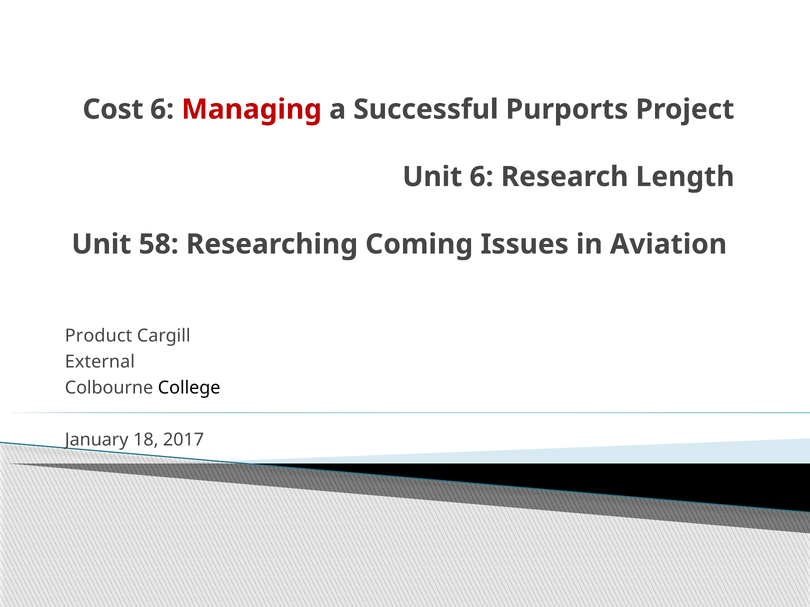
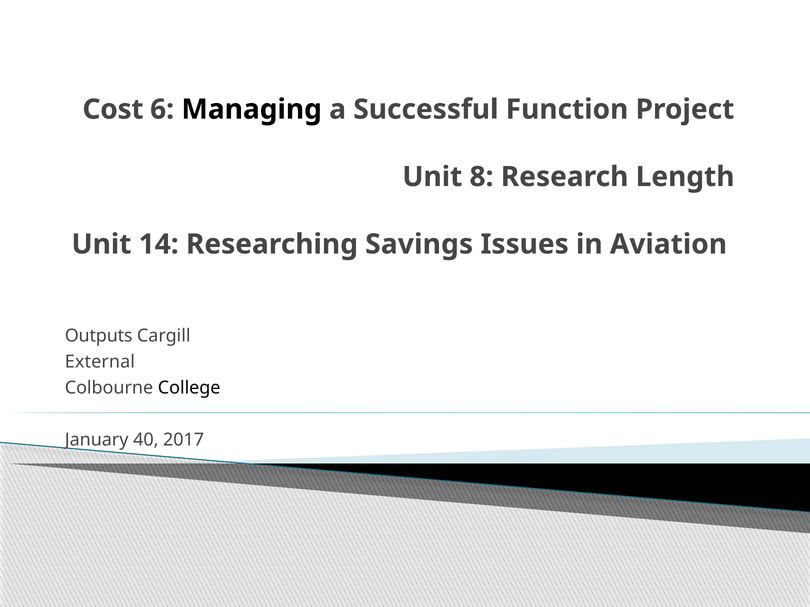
Managing colour: red -> black
Purports: Purports -> Function
Unit 6: 6 -> 8
58: 58 -> 14
Coming: Coming -> Savings
Product: Product -> Outputs
18: 18 -> 40
